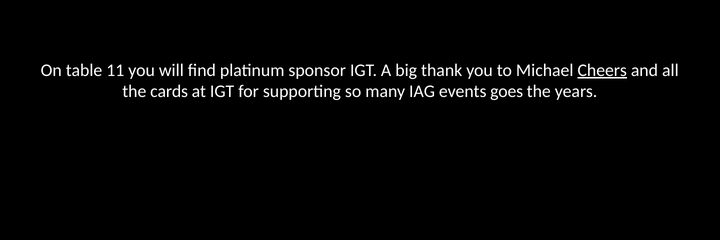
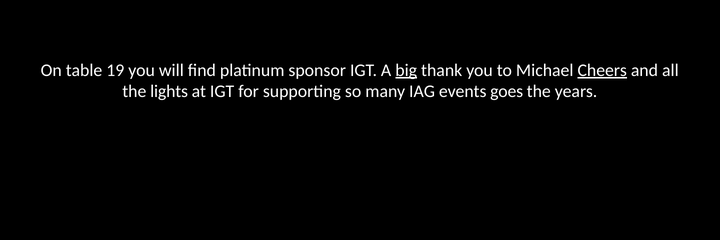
11: 11 -> 19
big underline: none -> present
cards: cards -> lights
